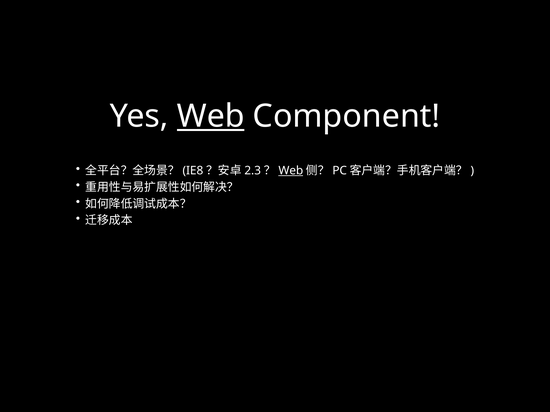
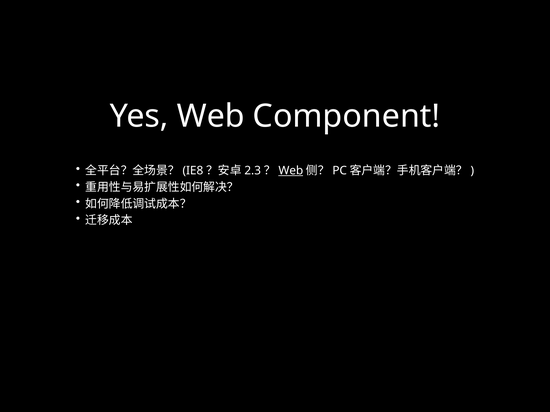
Web at (211, 116) underline: present -> none
